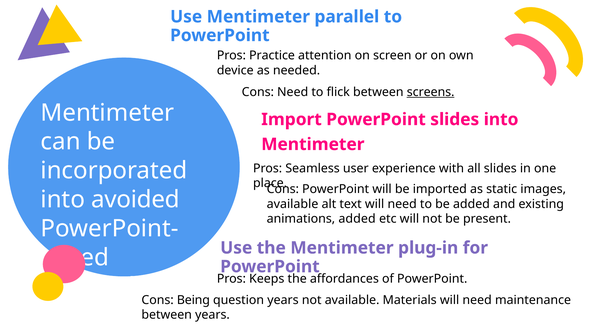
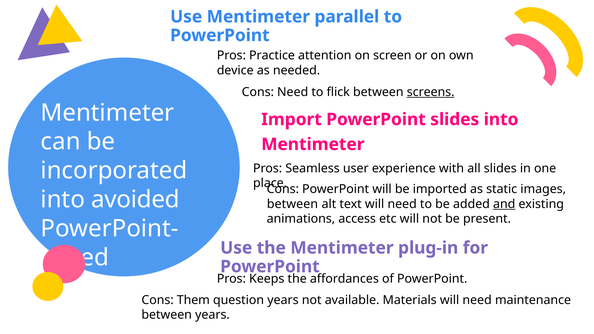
available at (293, 204): available -> between
and underline: none -> present
animations added: added -> access
Being: Being -> Them
